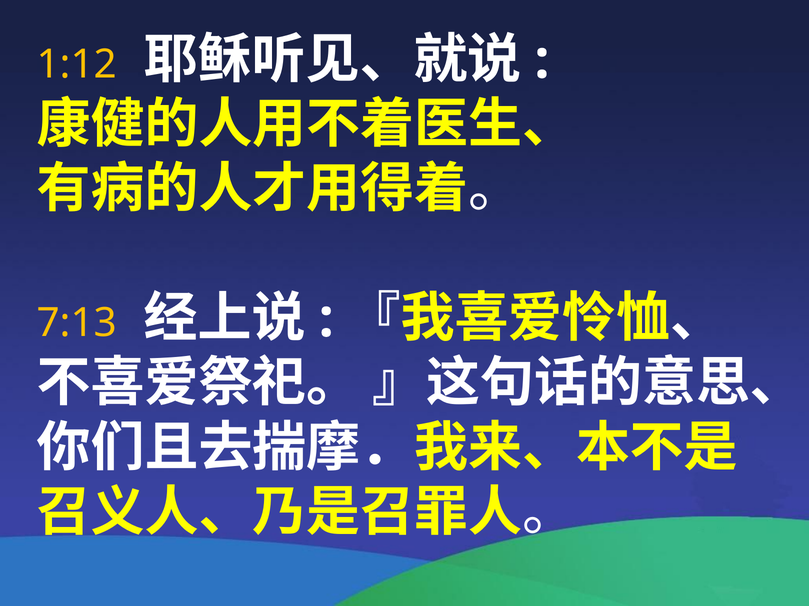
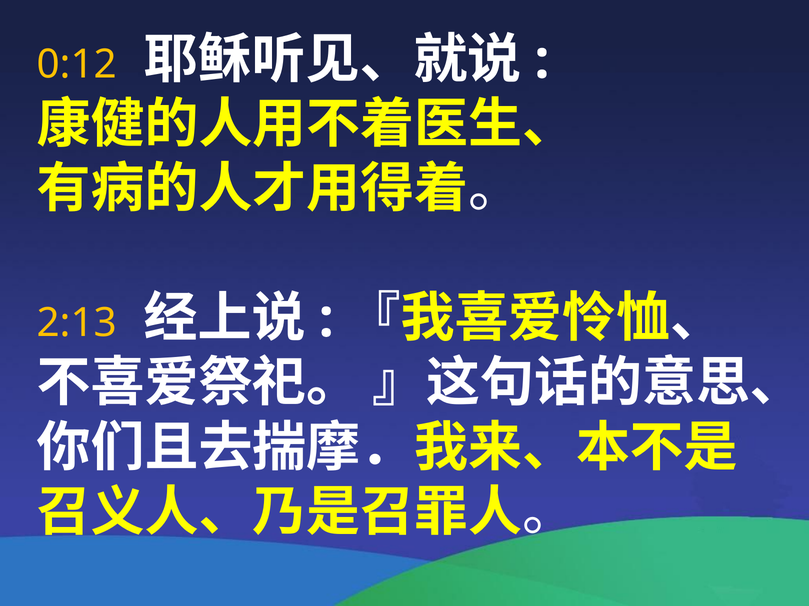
1:12: 1:12 -> 0:12
7:13: 7:13 -> 2:13
